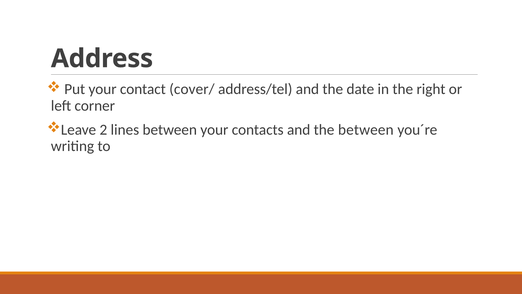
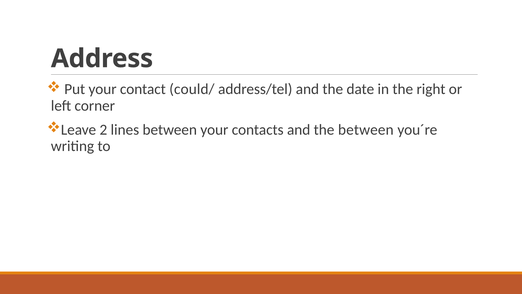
cover/: cover/ -> could/
